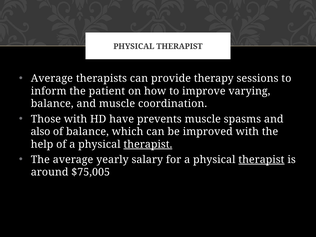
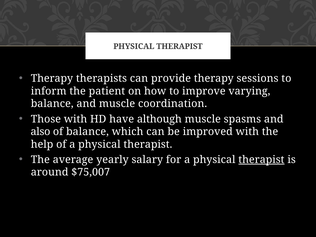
Average at (52, 78): Average -> Therapy
prevents: prevents -> although
therapist at (148, 144) underline: present -> none
$75,005: $75,005 -> $75,007
